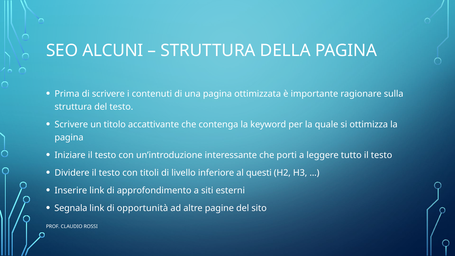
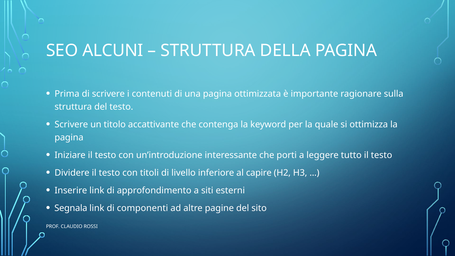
questi: questi -> capire
opportunità: opportunità -> componenti
